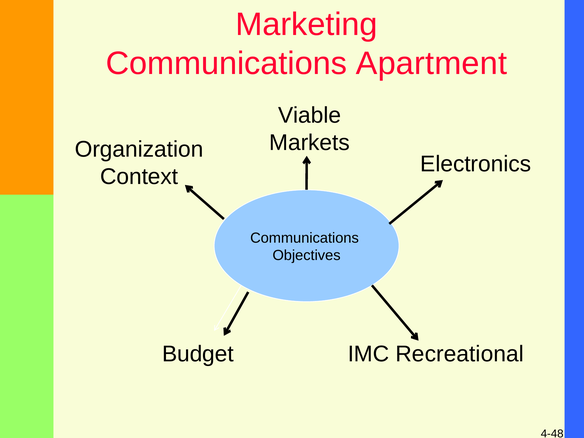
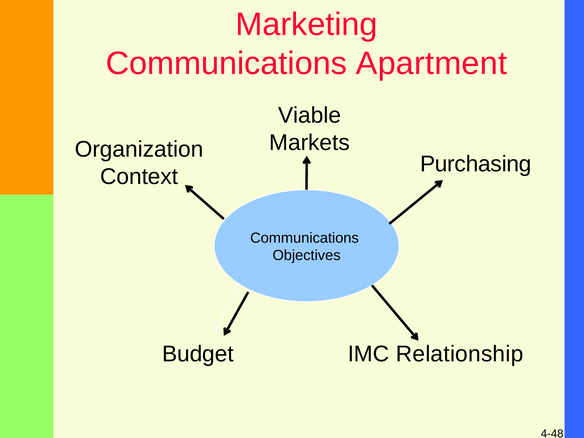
Electronics: Electronics -> Purchasing
Recreational: Recreational -> Relationship
